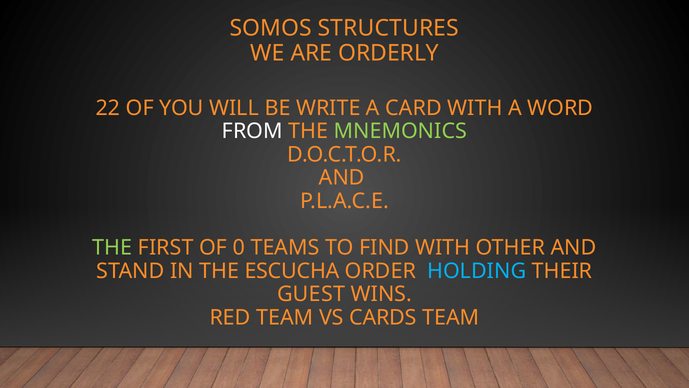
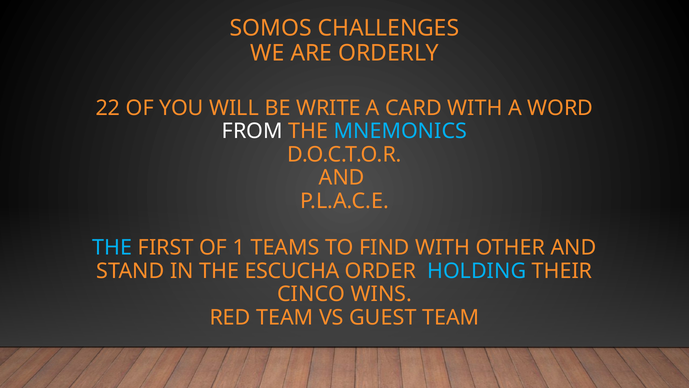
STRUCTURES: STRUCTURES -> CHALLENGES
MNEMONICS colour: light green -> light blue
THE at (112, 247) colour: light green -> light blue
0: 0 -> 1
GUEST: GUEST -> CINCO
CARDS: CARDS -> GUEST
